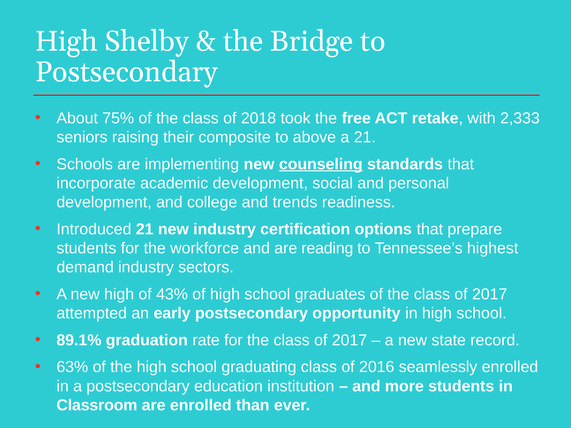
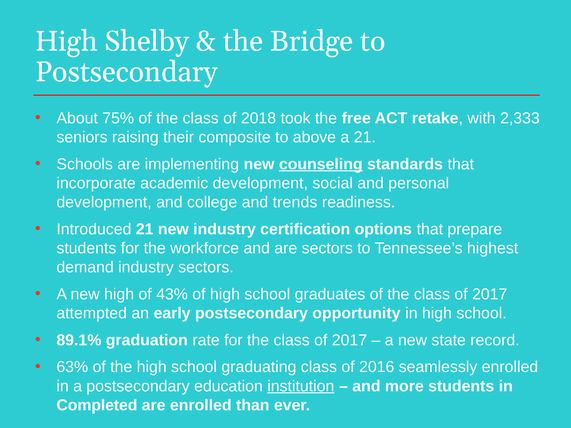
are reading: reading -> sectors
institution underline: none -> present
Classroom: Classroom -> Completed
